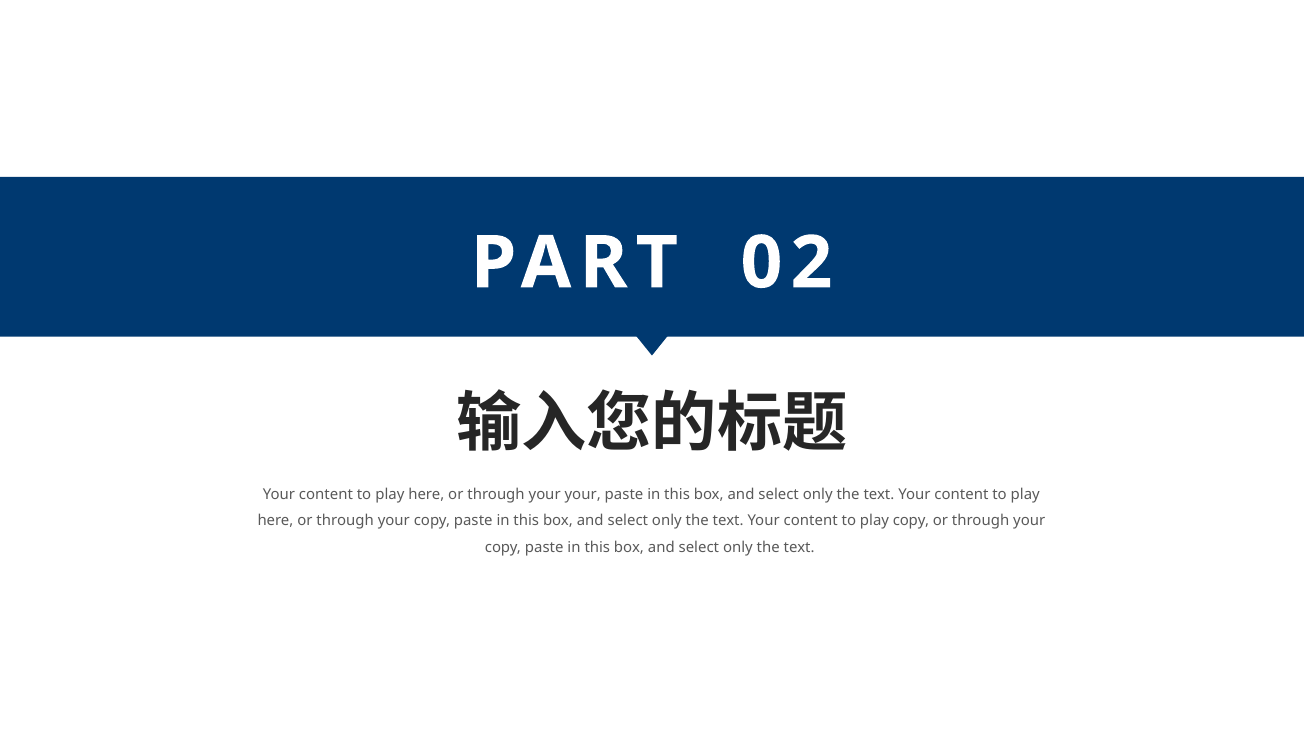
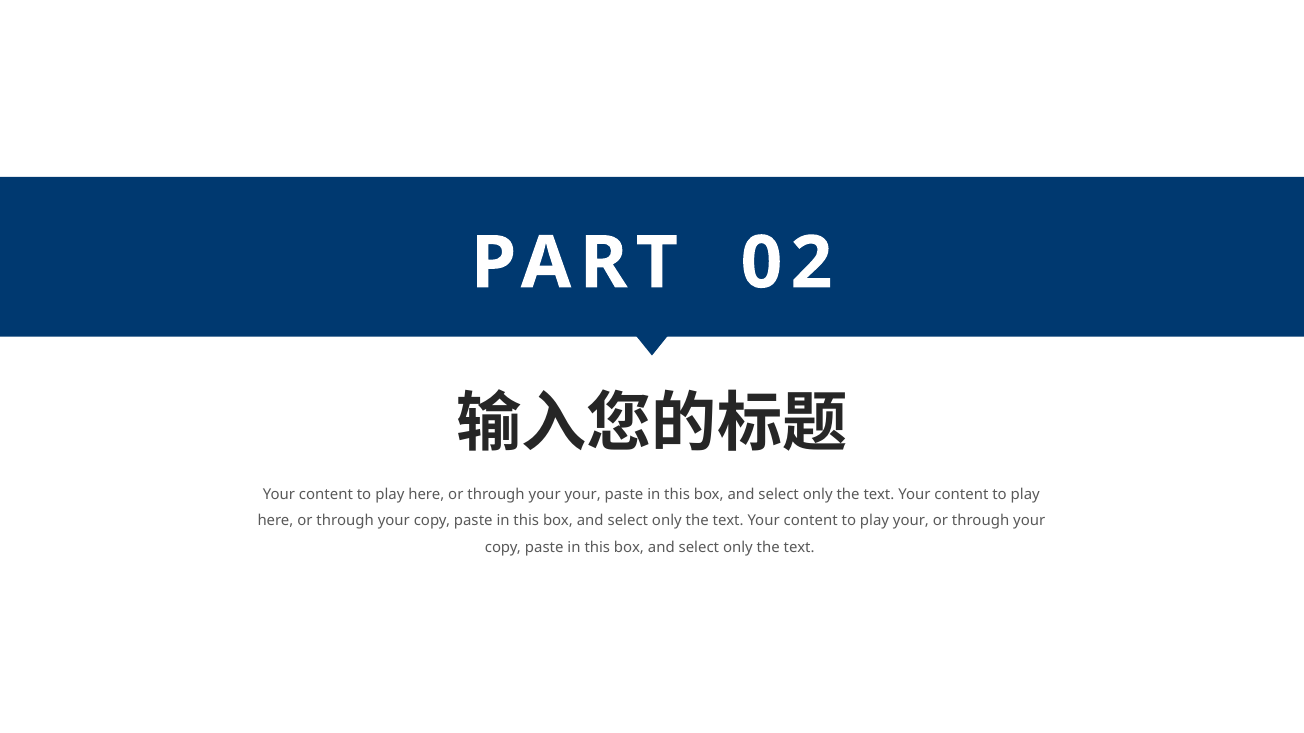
play copy: copy -> your
